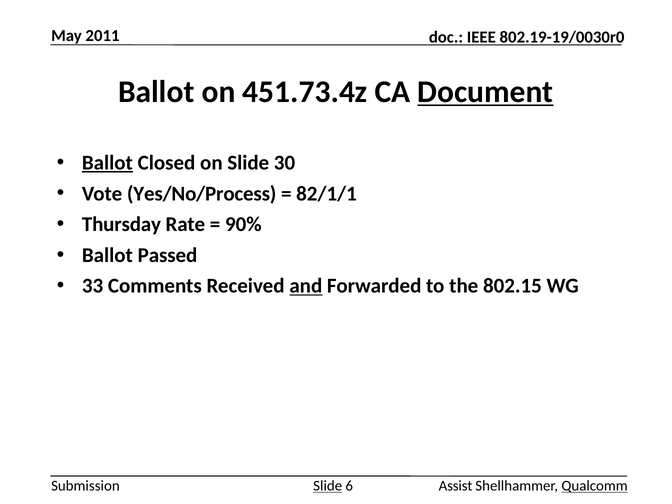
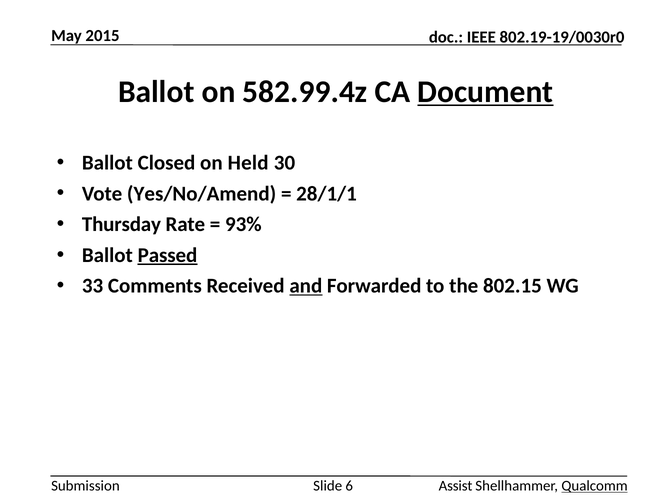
2011: 2011 -> 2015
451.73.4z: 451.73.4z -> 582.99.4z
Ballot at (107, 163) underline: present -> none
on Slide: Slide -> Held
Yes/No/Process: Yes/No/Process -> Yes/No/Amend
82/1/1: 82/1/1 -> 28/1/1
90%: 90% -> 93%
Passed underline: none -> present
Slide at (328, 486) underline: present -> none
